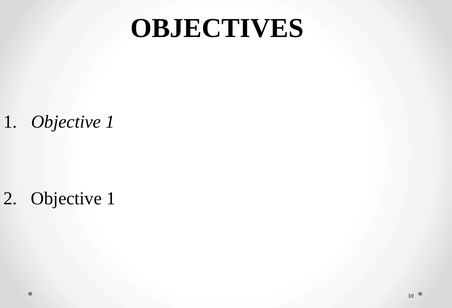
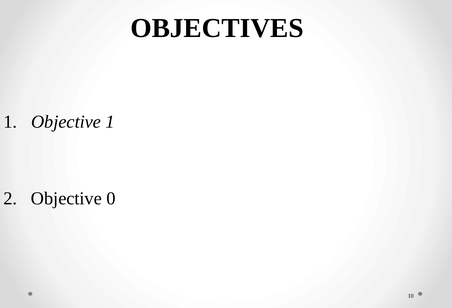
2 Objective 1: 1 -> 0
